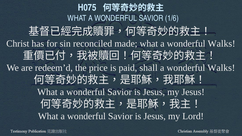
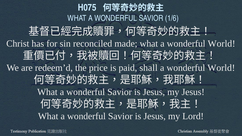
what a wonderful Walks: Walks -> World
Walks at (221, 68): Walks -> World
